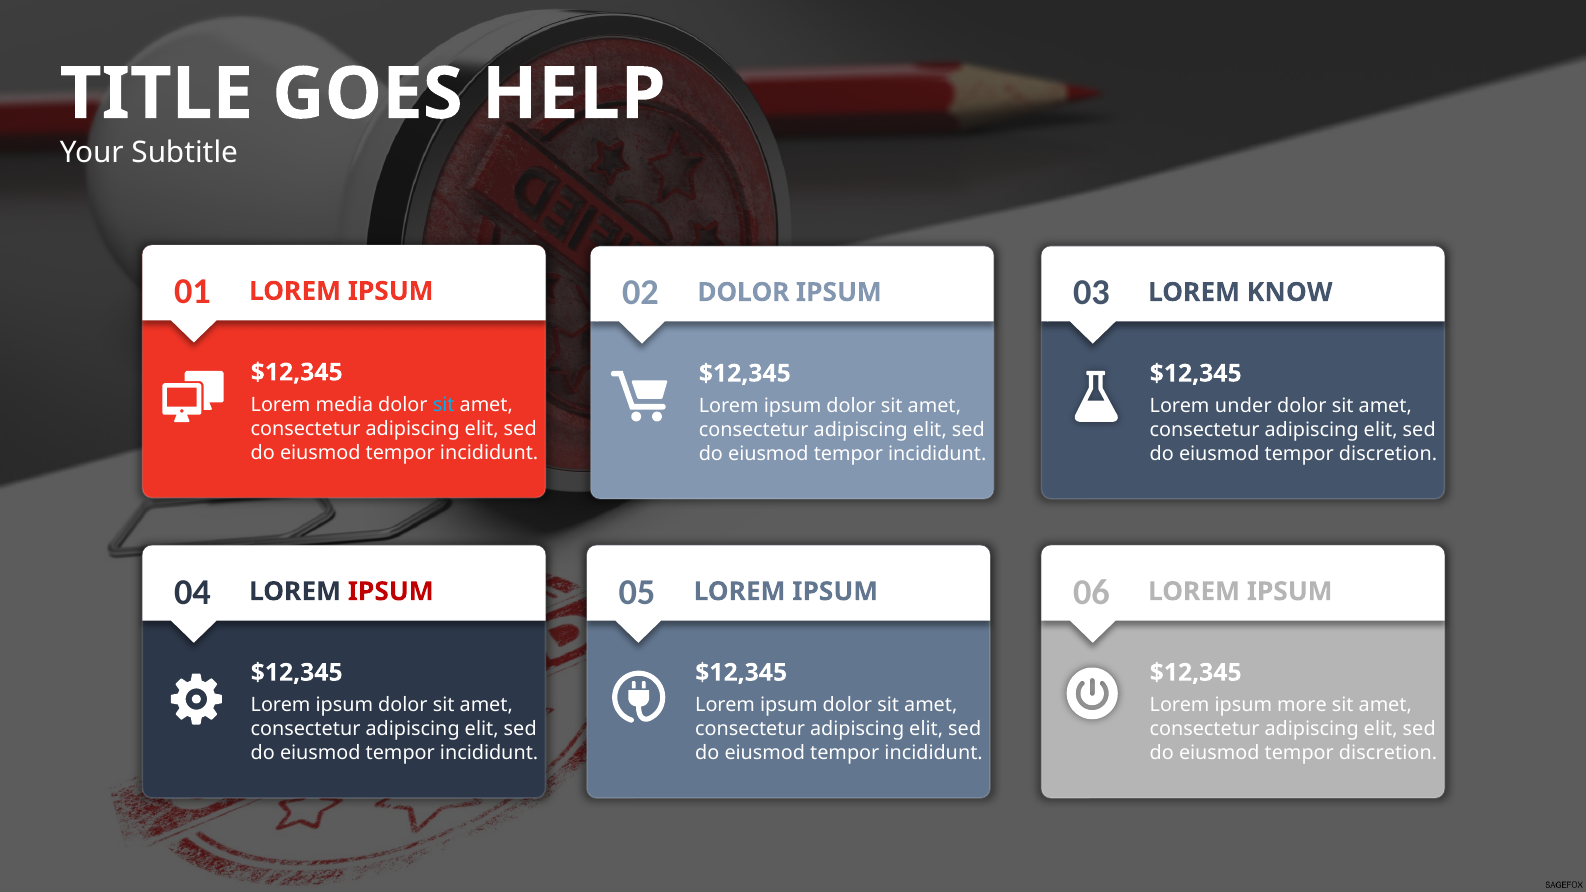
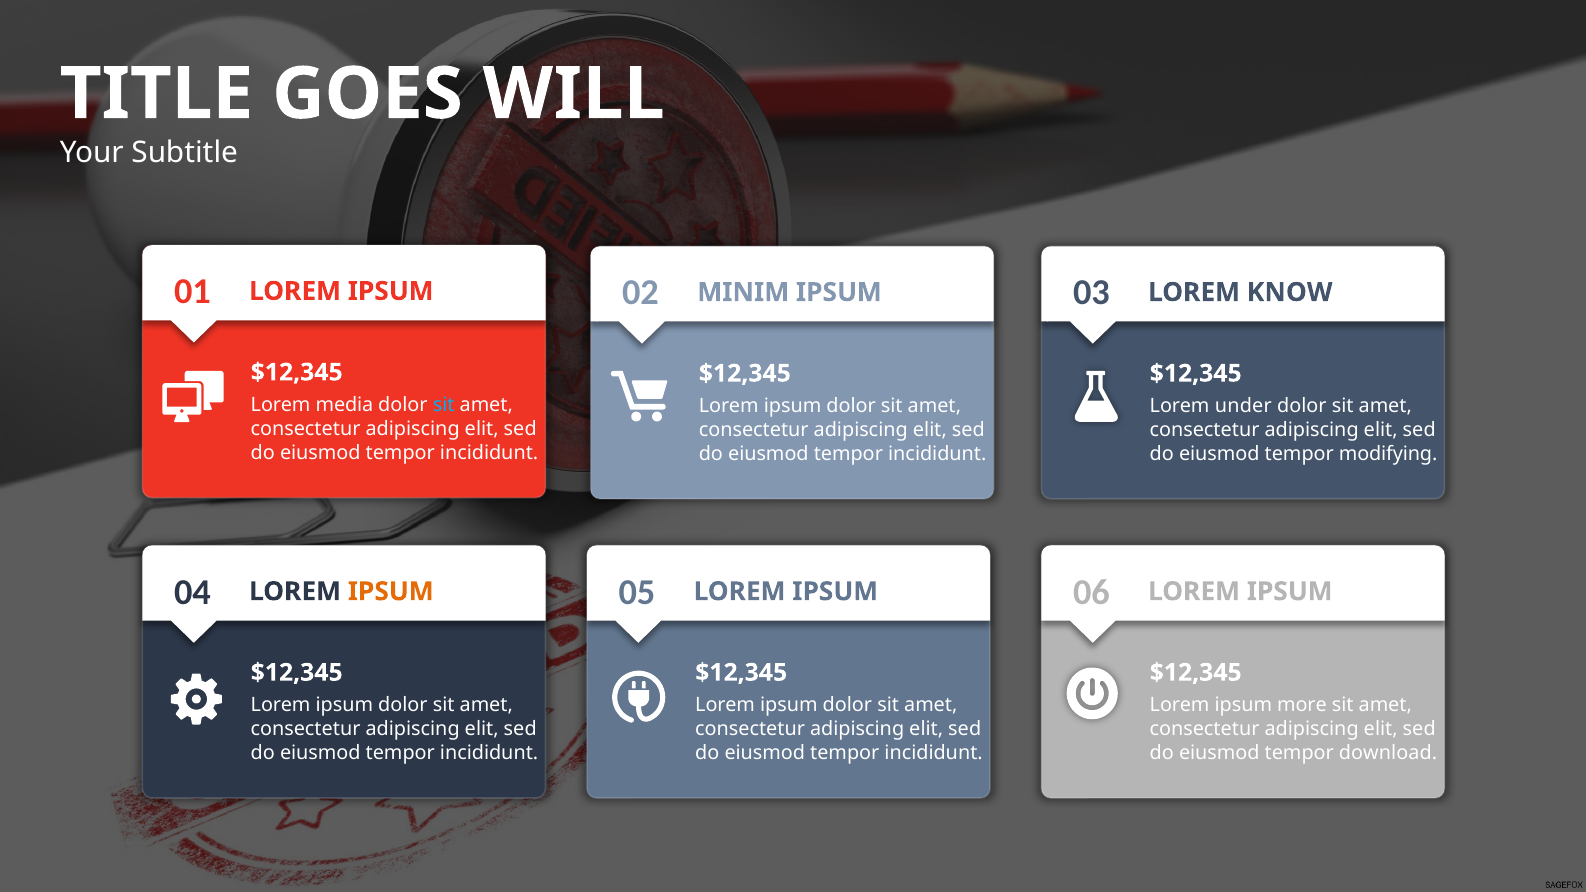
HELP: HELP -> WILL
02 DOLOR: DOLOR -> MINIM
discretion at (1388, 454): discretion -> modifying
IPSUM at (391, 592) colour: red -> orange
discretion at (1388, 753): discretion -> download
